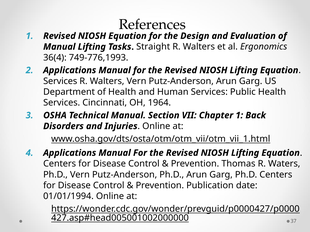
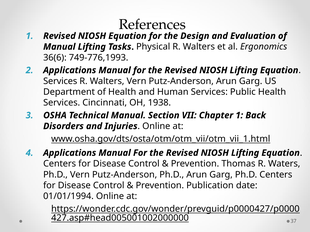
Straight: Straight -> Physical
36(4: 36(4 -> 36(6
1964: 1964 -> 1938
